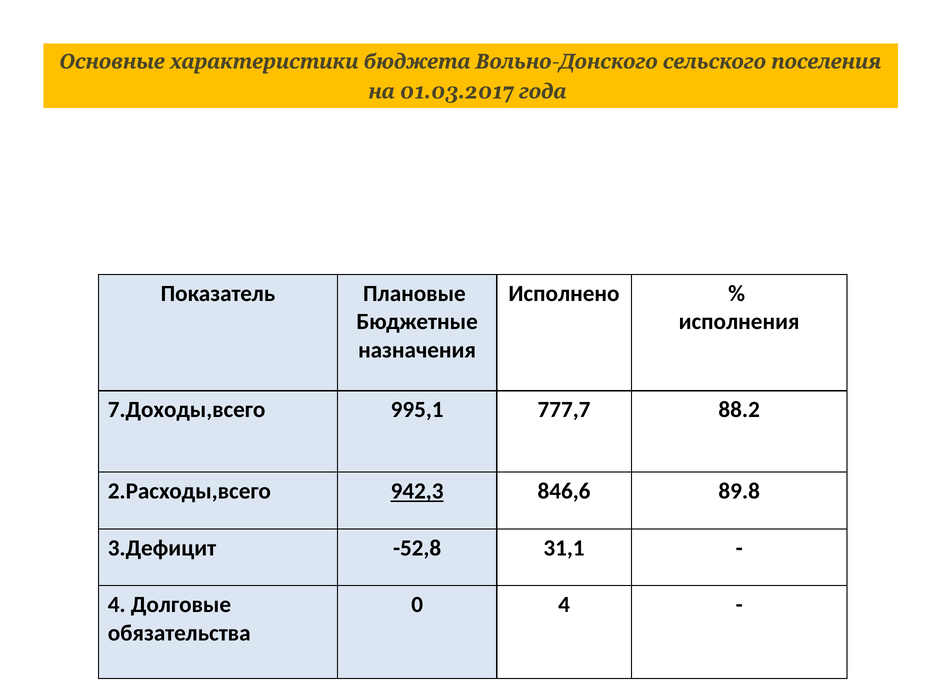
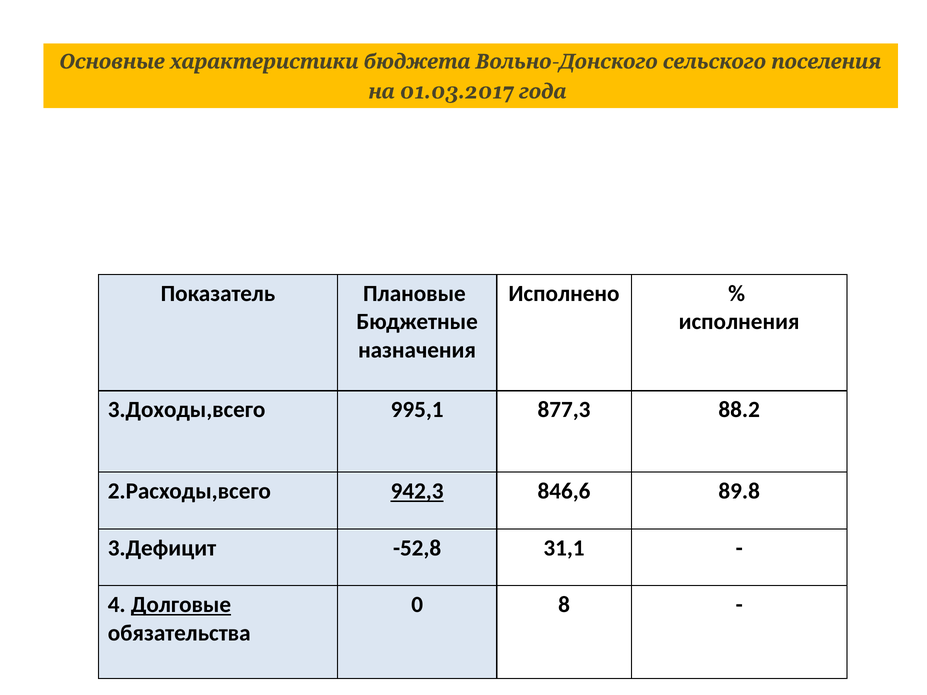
7.Доходы,всего: 7.Доходы,всего -> 3.Доходы,всего
777,7: 777,7 -> 877,3
Долговые underline: none -> present
0 4: 4 -> 8
